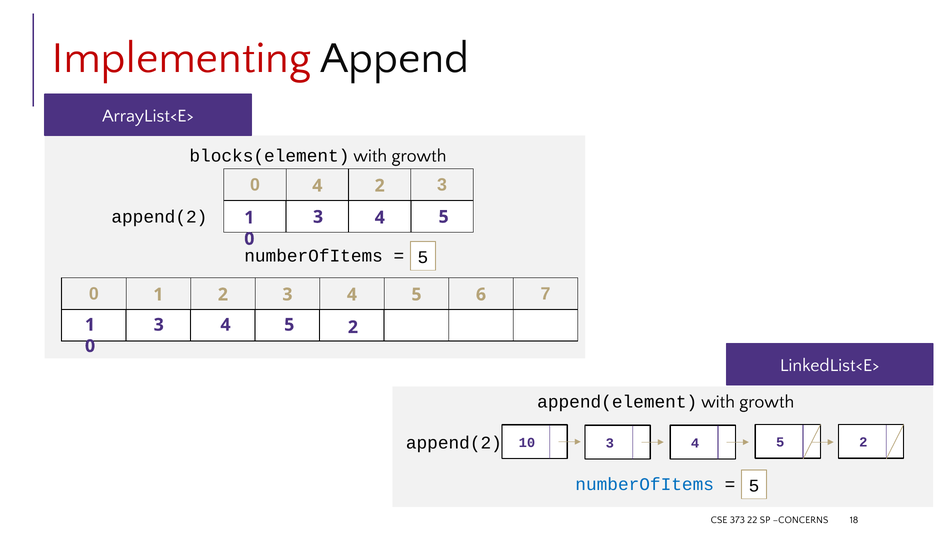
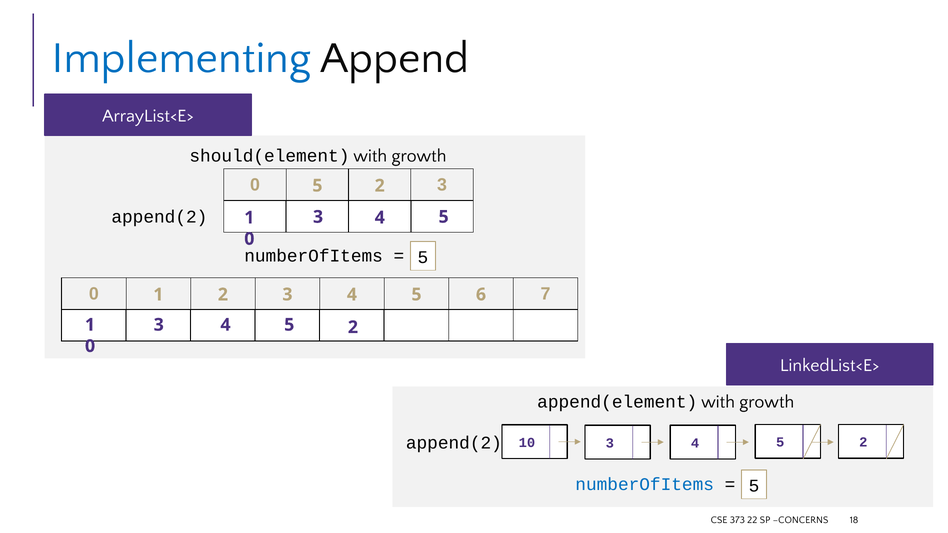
Implementing colour: red -> blue
blocks(element: blocks(element -> should(element
4 at (317, 186): 4 -> 5
